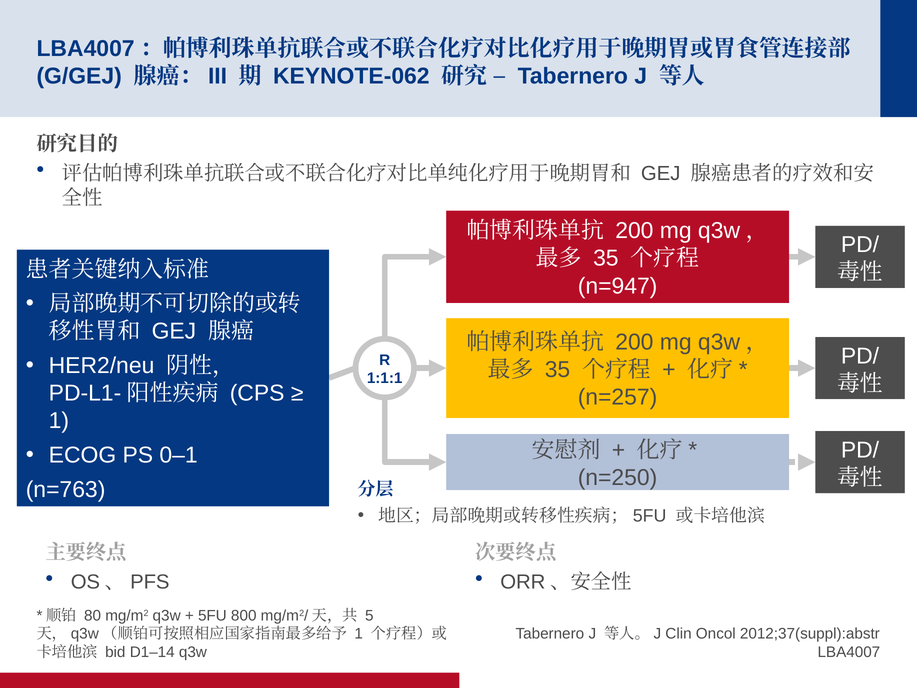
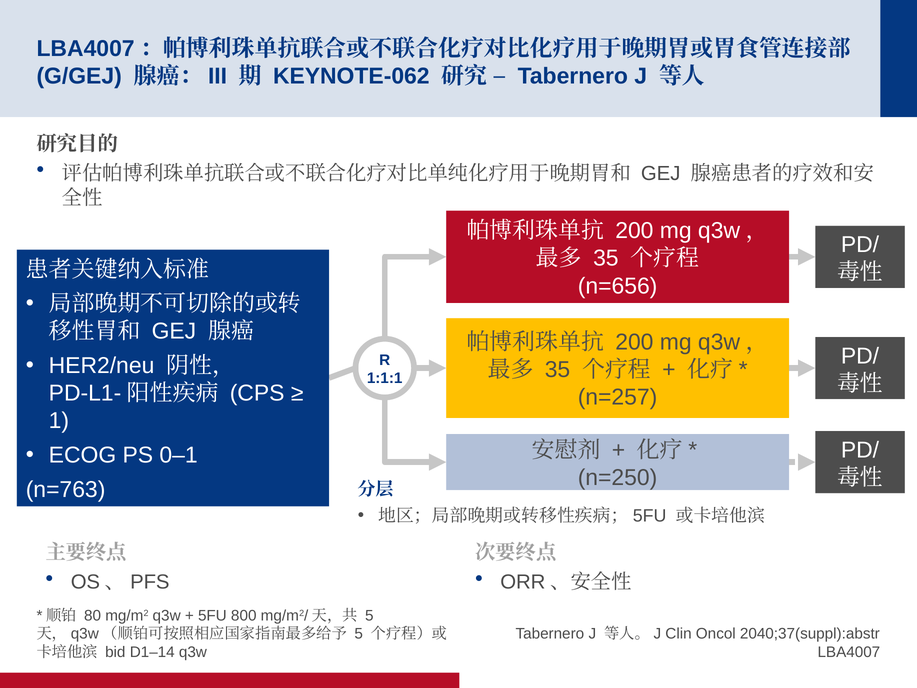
n=947: n=947 -> n=656
1 at (359, 634): 1 -> 5
2012;37(suppl):abstr: 2012;37(suppl):abstr -> 2040;37(suppl):abstr
